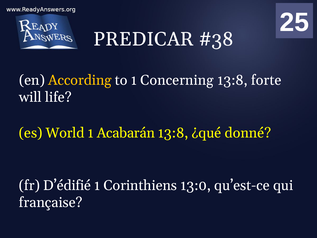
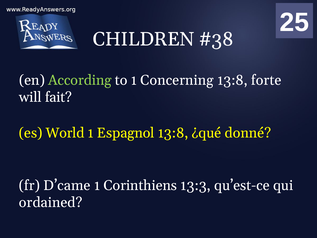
PREDICAR: PREDICAR -> CHILDREN
According colour: yellow -> light green
life: life -> fait
Acabarán: Acabarán -> Espagnol
D’édifié: D’édifié -> D’came
13:0: 13:0 -> 13:3
française: française -> ordained
